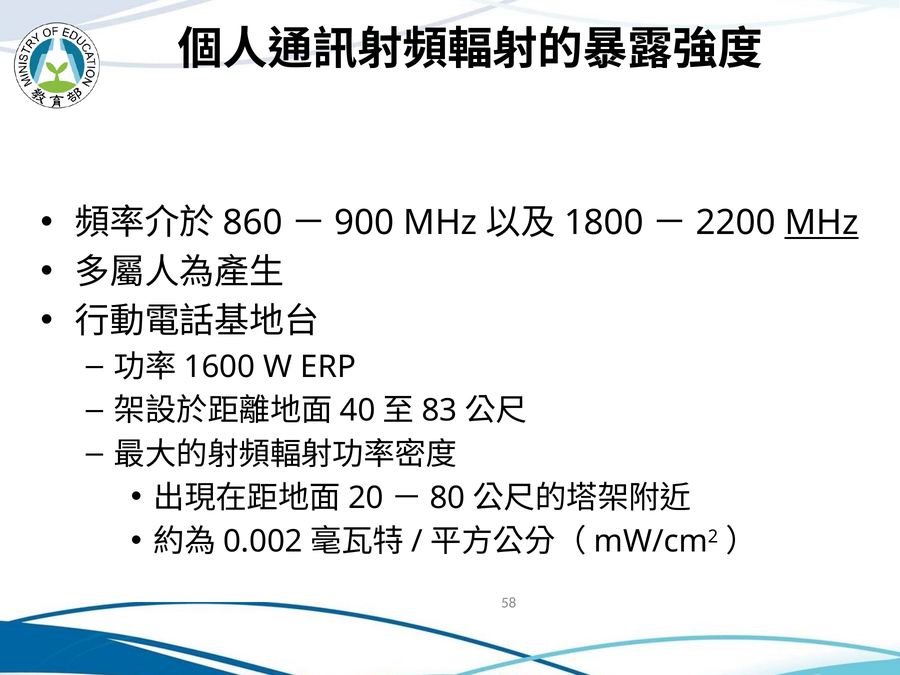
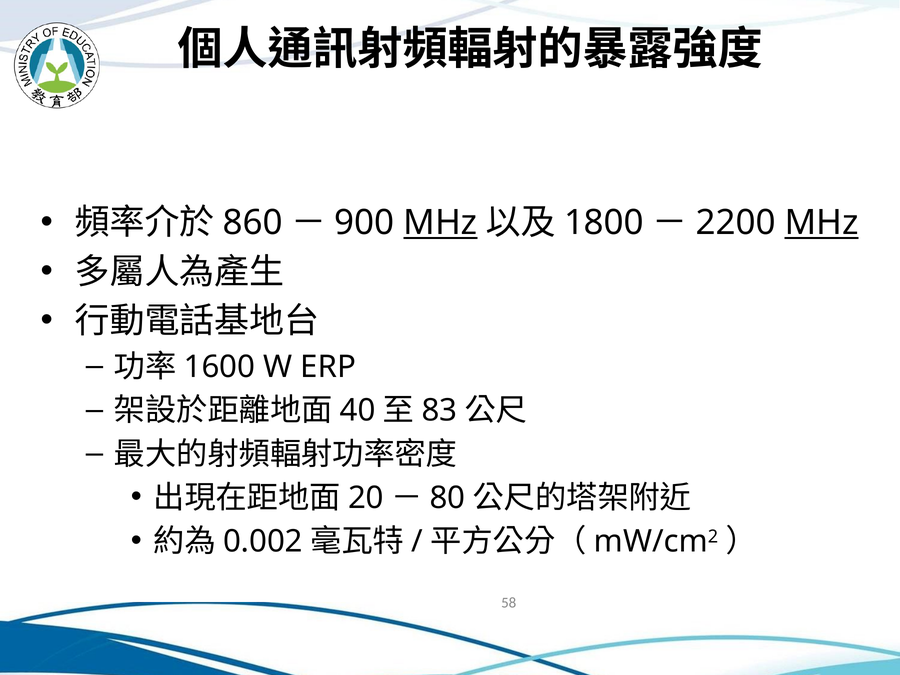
MHz at (440, 223) underline: none -> present
